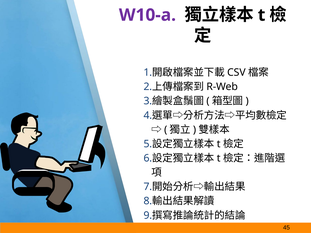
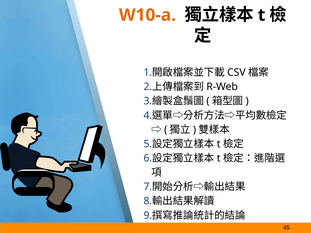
W10-a colour: purple -> orange
